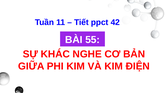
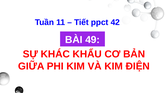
55: 55 -> 49
NGHE: NGHE -> KHẨU
